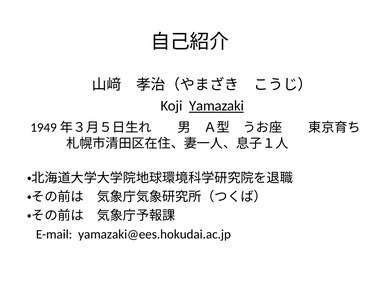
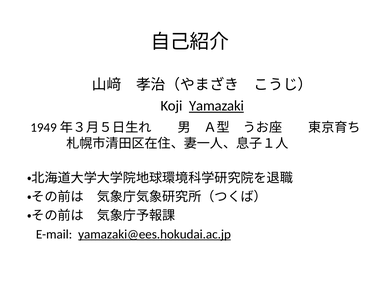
yamazaki@ees.hokudai.ac.jp underline: none -> present
